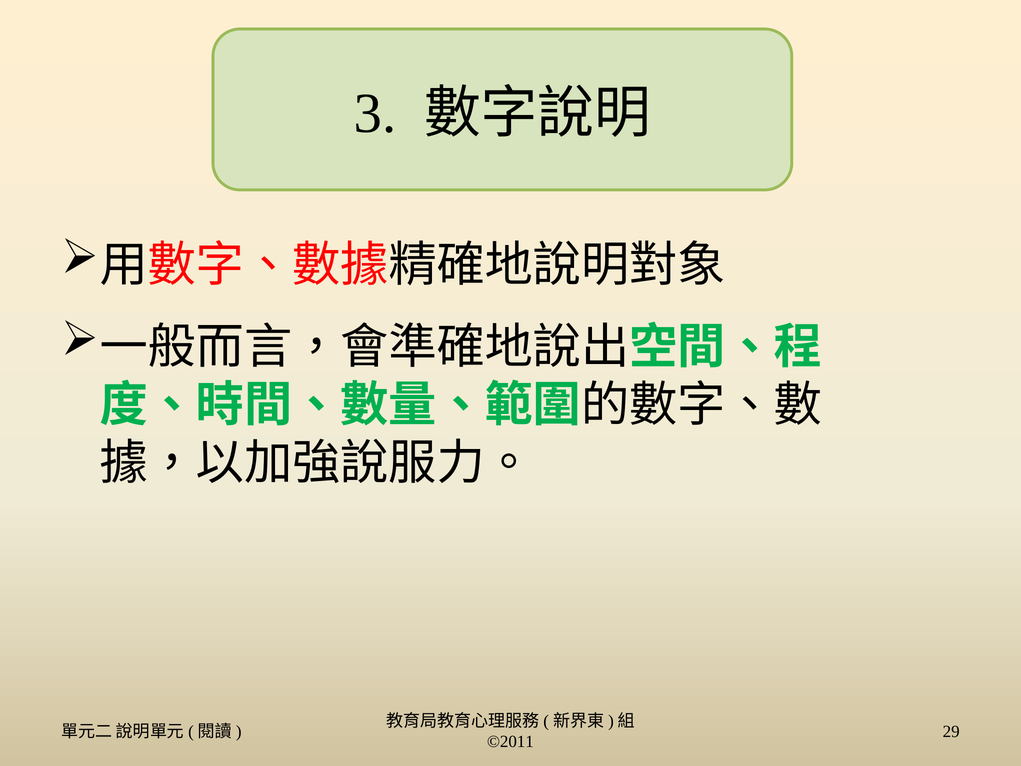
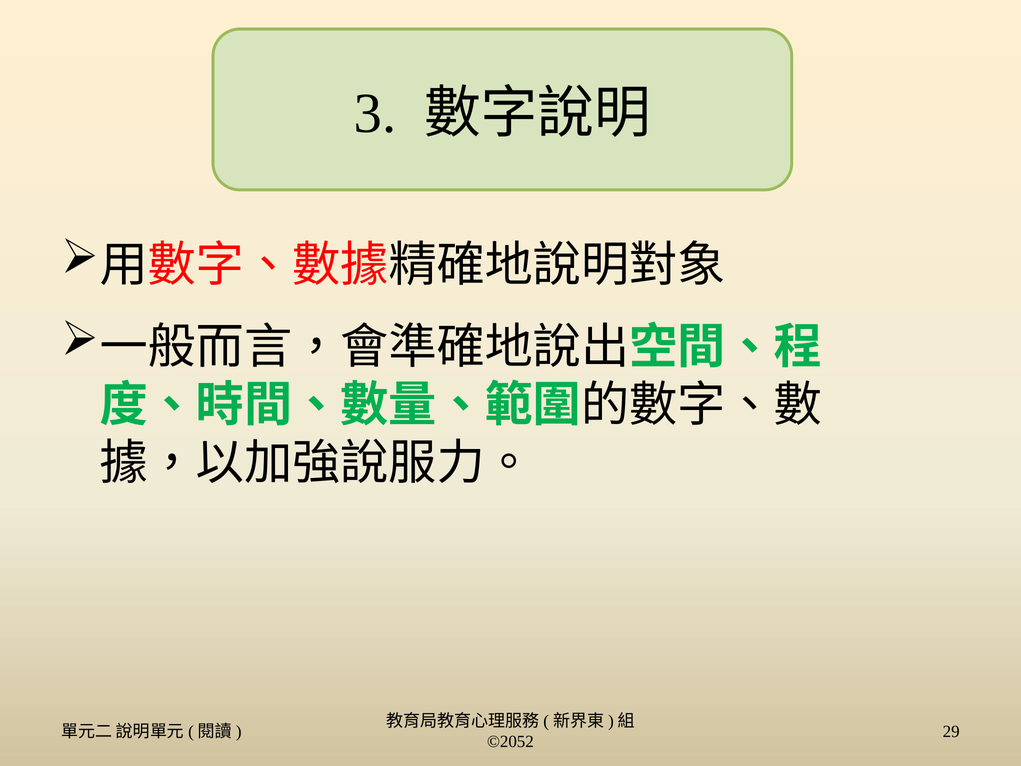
©2011: ©2011 -> ©2052
